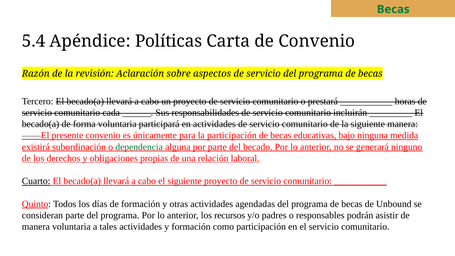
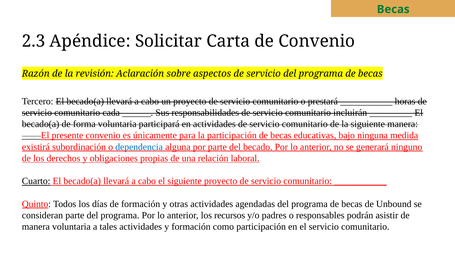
5.4: 5.4 -> 2.3
Políticas: Políticas -> Solicitar
dependencia colour: green -> blue
